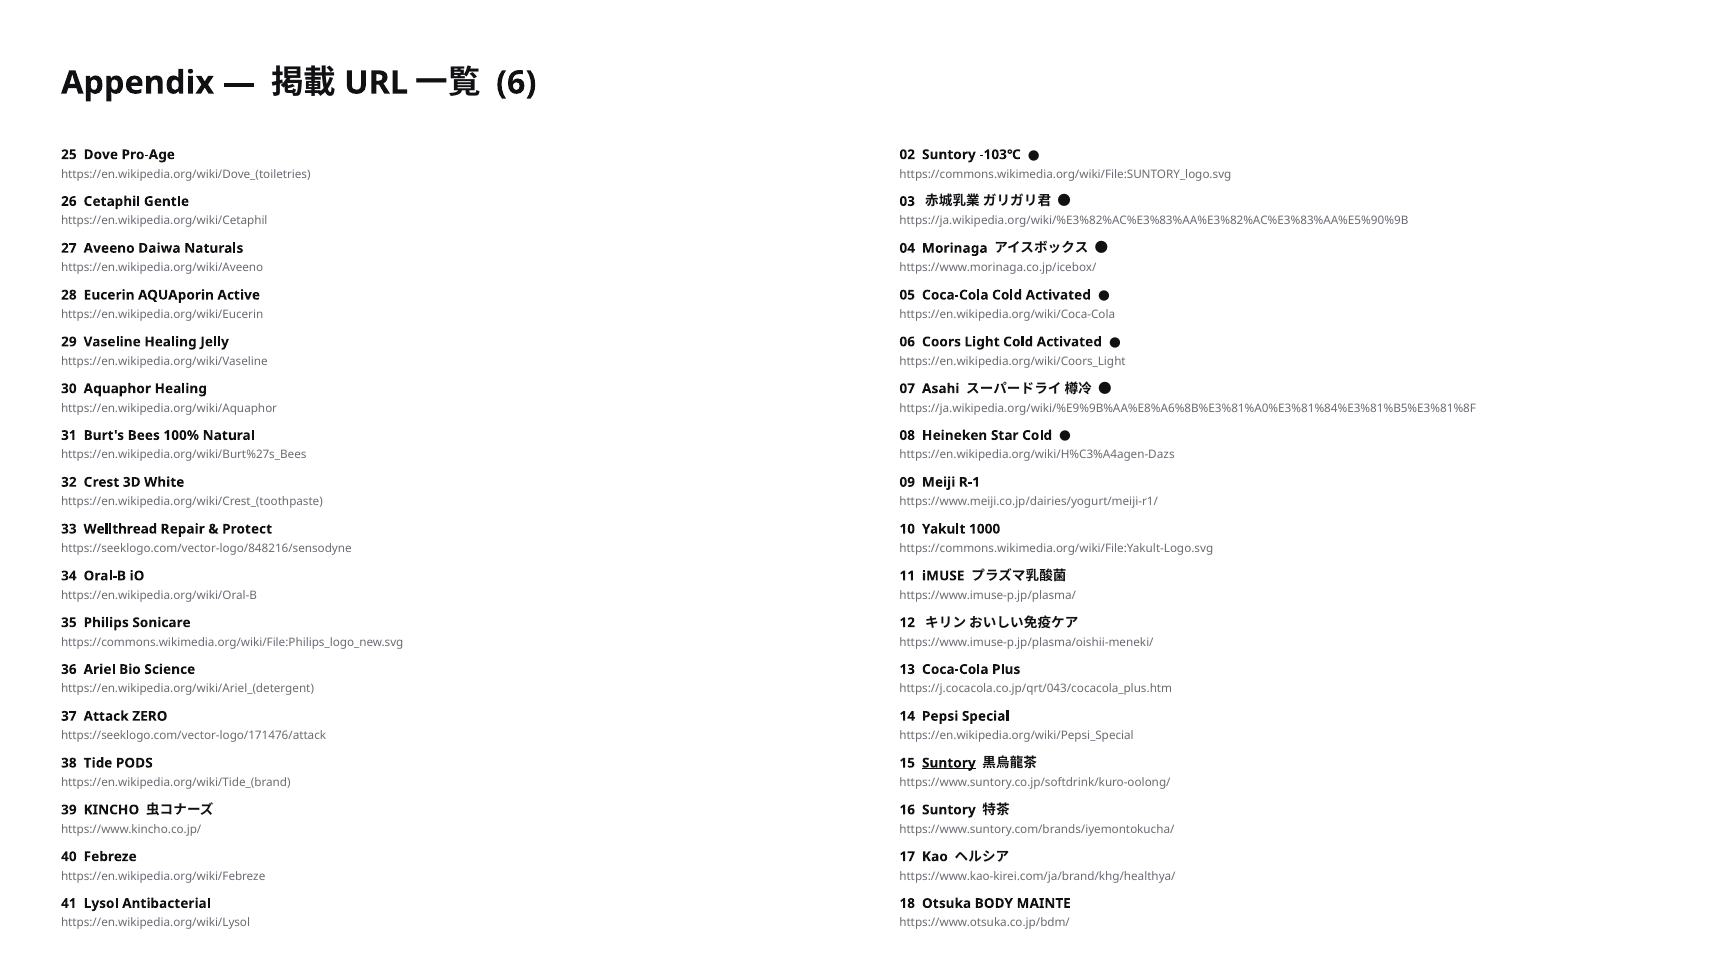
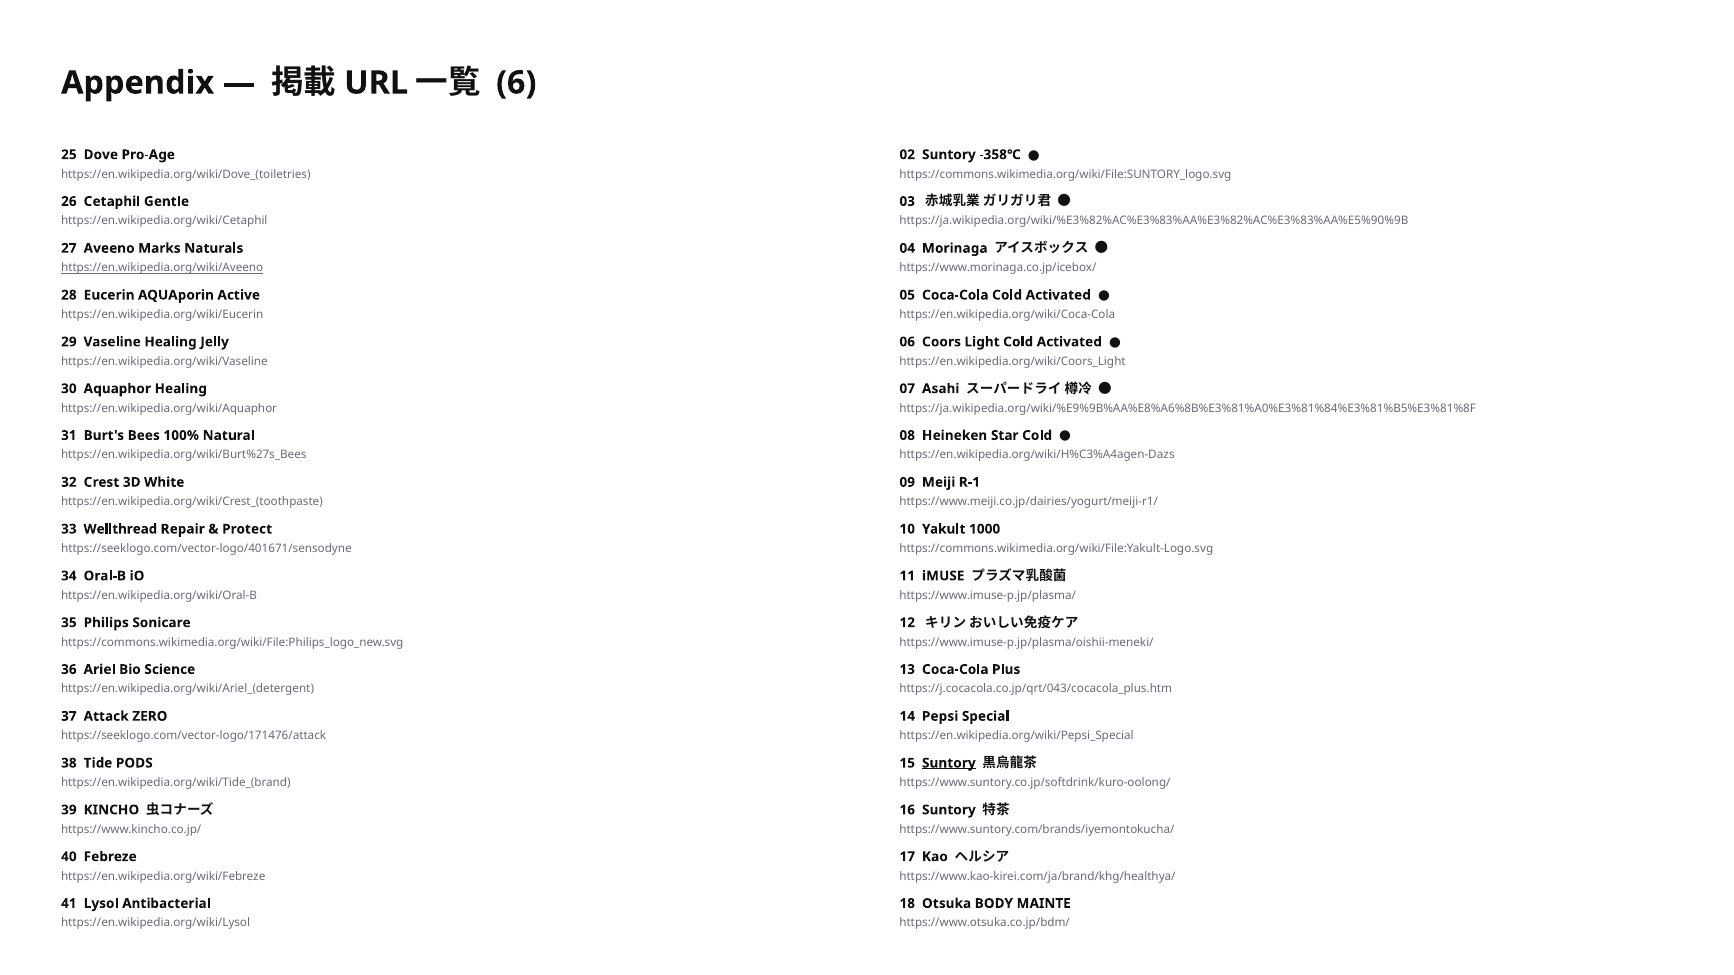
-103℃: -103℃ -> -358℃
Daiwa: Daiwa -> Marks
https://en.wikipedia.org/wiki/Aveeno underline: none -> present
https://seeklogo.com/vector-logo/848216/sensodyne: https://seeklogo.com/vector-logo/848216/sensodyne -> https://seeklogo.com/vector-logo/401671/sensodyne
